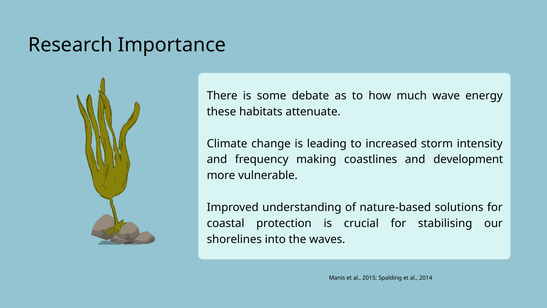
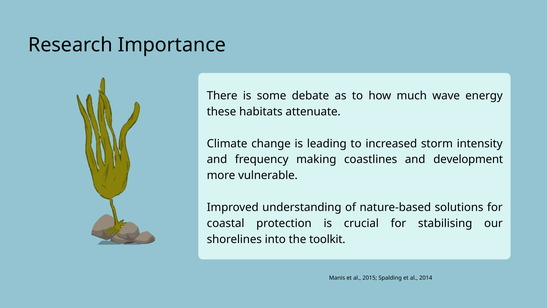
waves: waves -> toolkit
